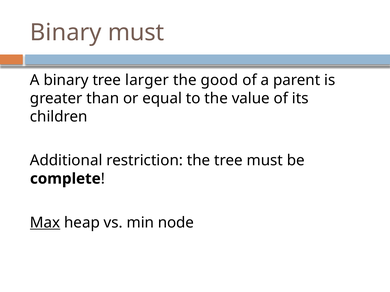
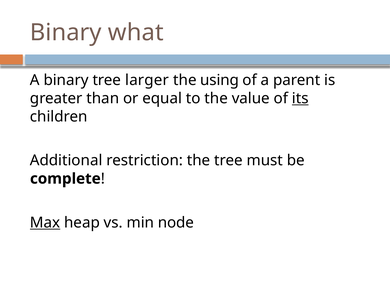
Binary must: must -> what
good: good -> using
its underline: none -> present
